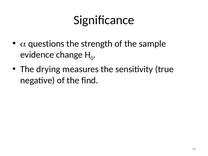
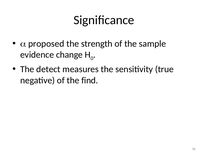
questions: questions -> proposed
drying: drying -> detect
